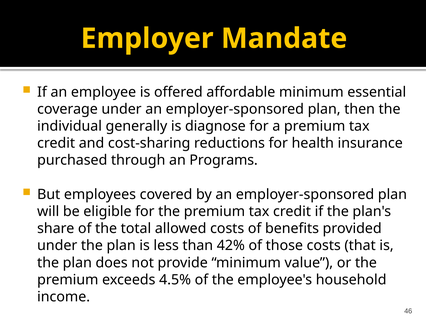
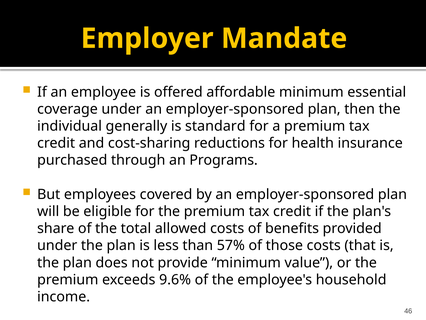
diagnose: diagnose -> standard
42%: 42% -> 57%
4.5%: 4.5% -> 9.6%
